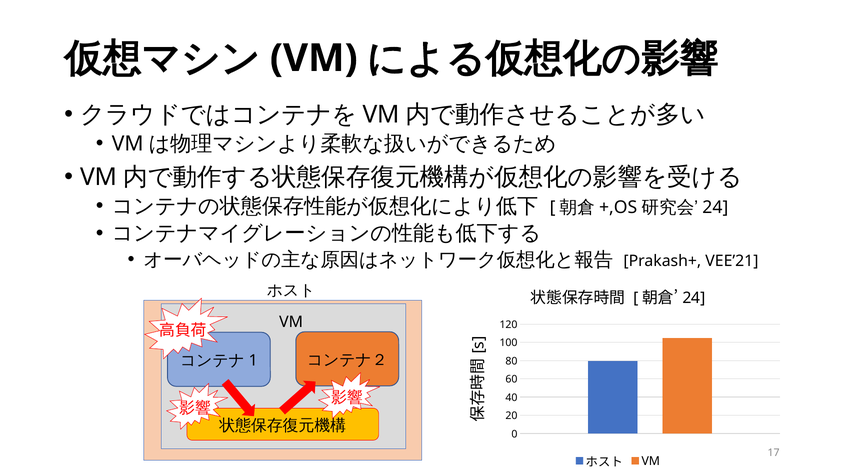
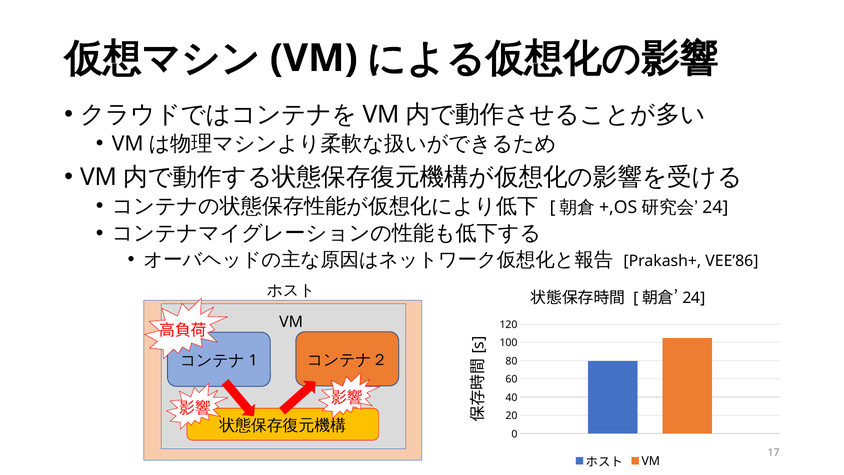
VEE’21: VEE’21 -> VEE’86
